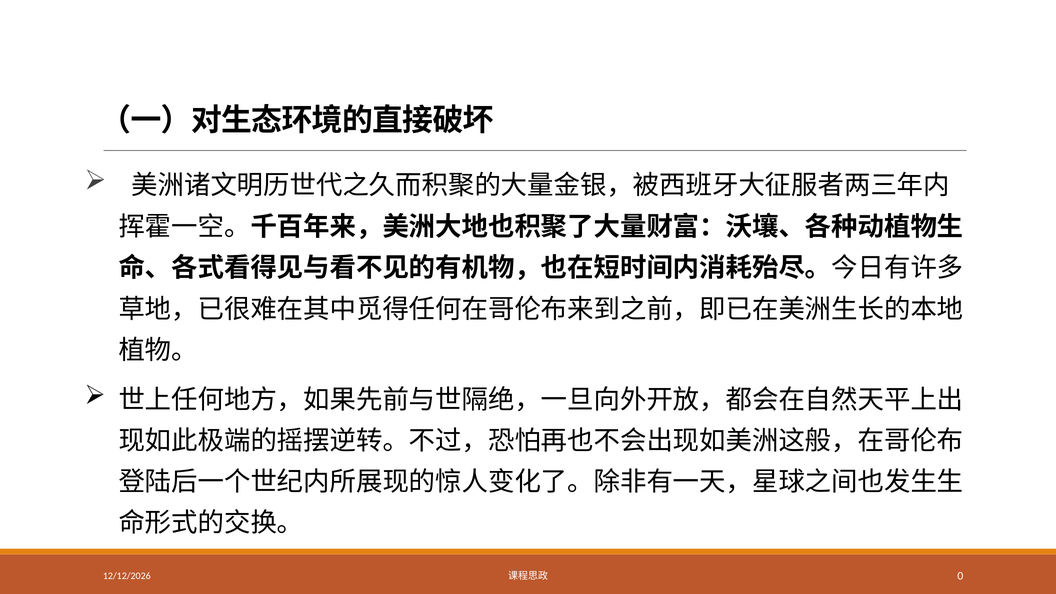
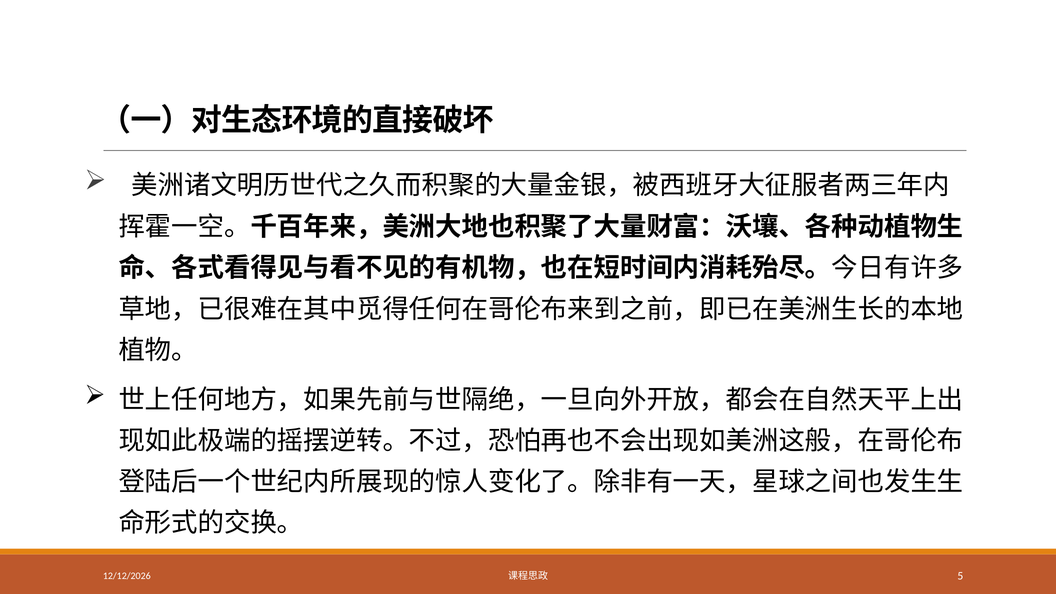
0: 0 -> 5
